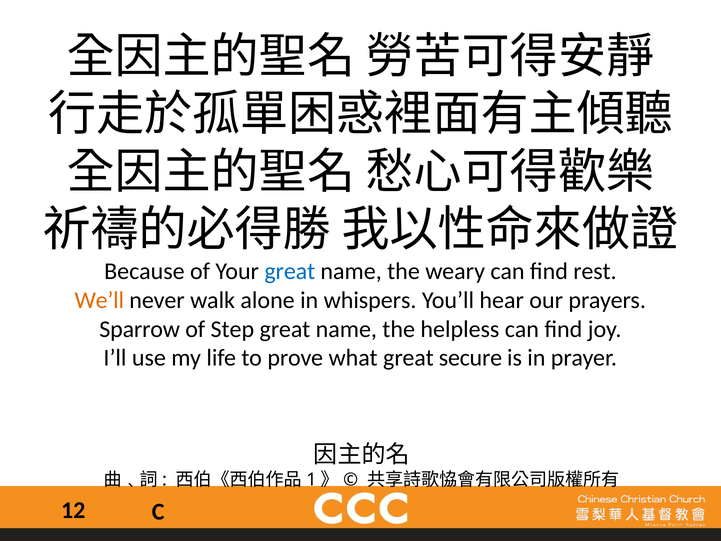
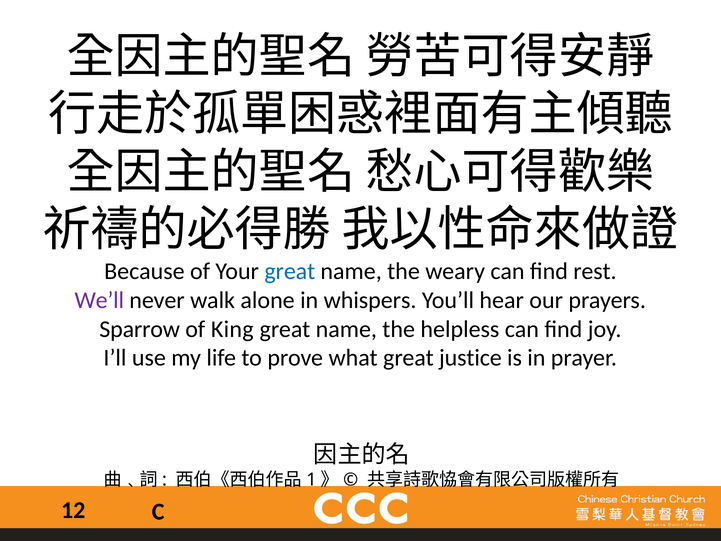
We’ll colour: orange -> purple
Step: Step -> King
secure: secure -> justice
